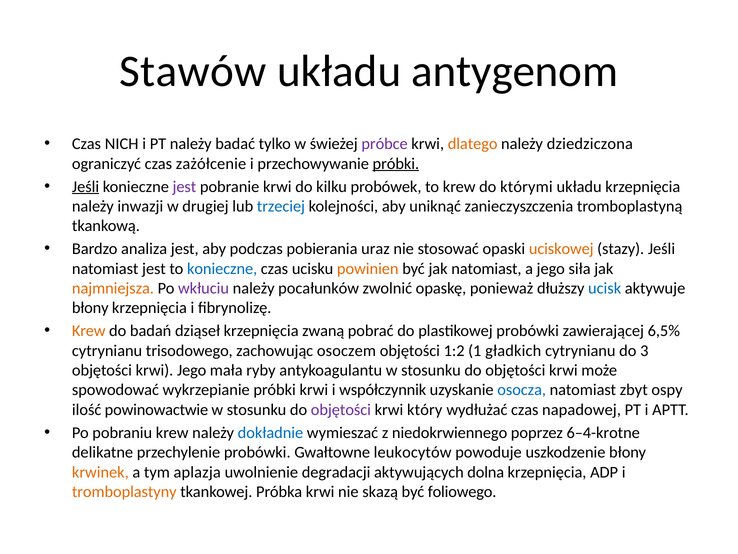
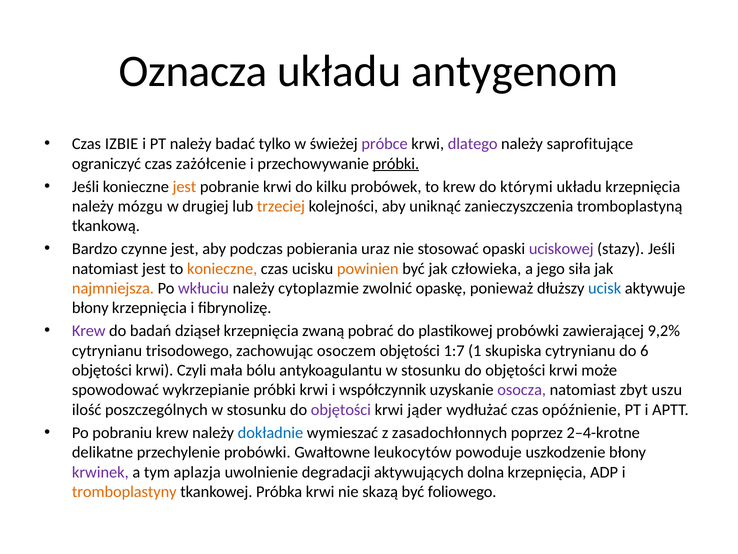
Stawów: Stawów -> Oznacza
NICH: NICH -> IZBIE
dlatego colour: orange -> purple
dziedziczona: dziedziczona -> saprofitujące
Jeśli at (86, 186) underline: present -> none
jest at (184, 186) colour: purple -> orange
inwazji: inwazji -> mózgu
trzeciej colour: blue -> orange
analiza: analiza -> czynne
uciskowej colour: orange -> purple
konieczne at (222, 268) colour: blue -> orange
jak natomiast: natomiast -> człowieka
pocałunków: pocałunków -> cytoplazmie
Krew at (89, 331) colour: orange -> purple
6,5%: 6,5% -> 9,2%
1:2: 1:2 -> 1:7
gładkich: gładkich -> skupiska
3: 3 -> 6
krwi Jego: Jego -> Czyli
ryby: ryby -> bólu
osocza colour: blue -> purple
ospy: ospy -> uszu
powinowactwie: powinowactwie -> poszczególnych
który: który -> jąder
napadowej: napadowej -> opóźnienie
niedokrwiennego: niedokrwiennego -> zasadochłonnych
6–4-krotne: 6–4-krotne -> 2–4-krotne
krwinek colour: orange -> purple
